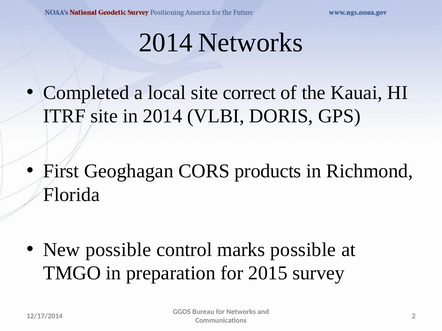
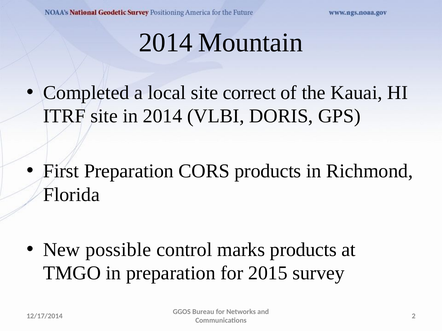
2014 Networks: Networks -> Mountain
First Geoghagan: Geoghagan -> Preparation
marks possible: possible -> products
